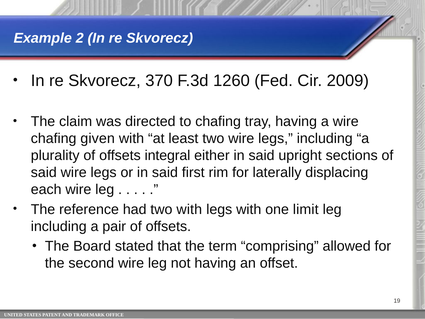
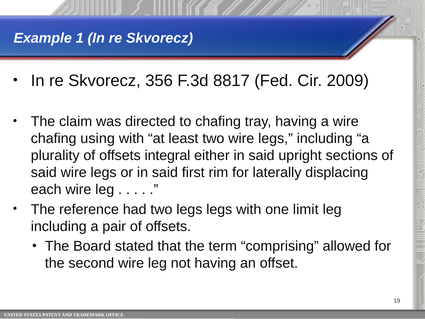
2: 2 -> 1
370: 370 -> 356
1260: 1260 -> 8817
given: given -> using
two with: with -> legs
